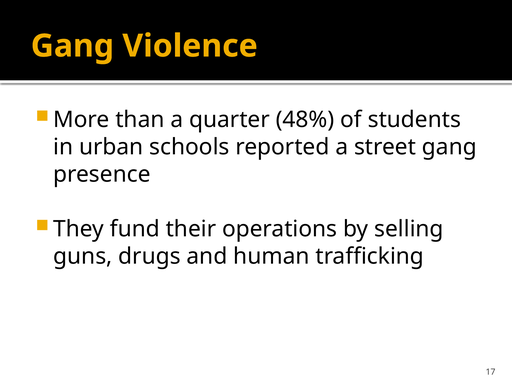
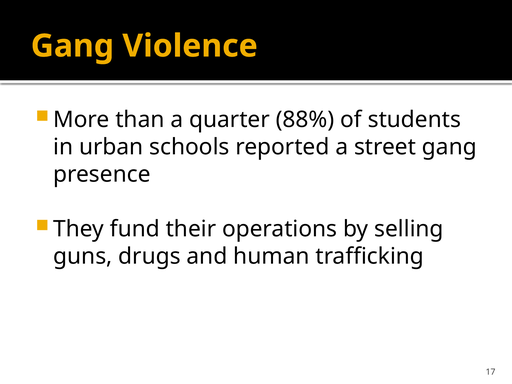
48%: 48% -> 88%
